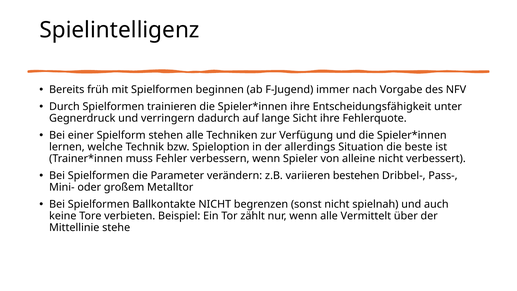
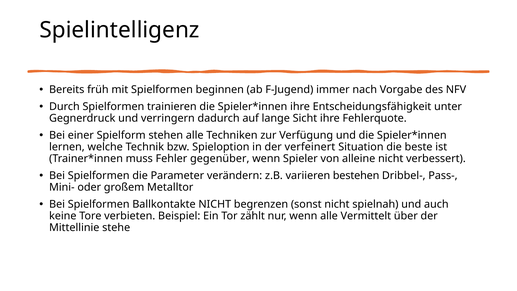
allerdings: allerdings -> verfeinert
verbessern: verbessern -> gegenüber
